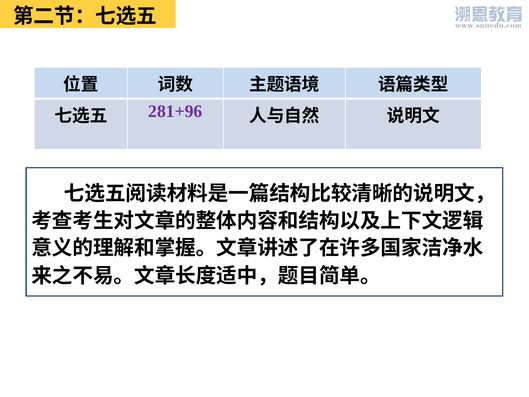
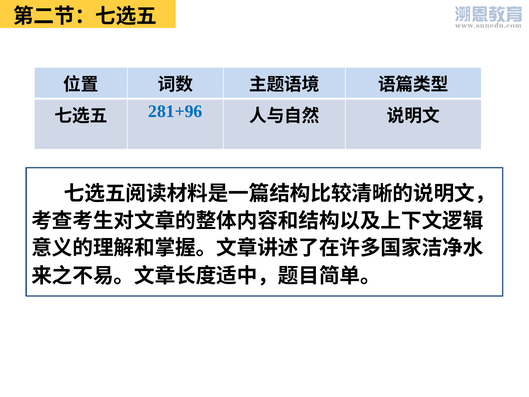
281+96 colour: purple -> blue
